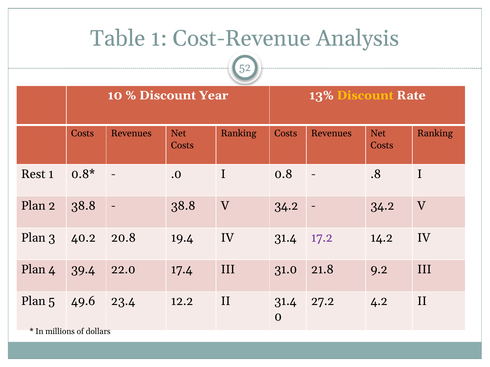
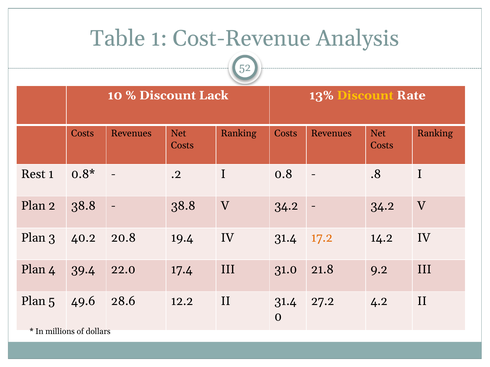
Year: Year -> Lack
.0: .0 -> .2
17.2 colour: purple -> orange
23.4: 23.4 -> 28.6
